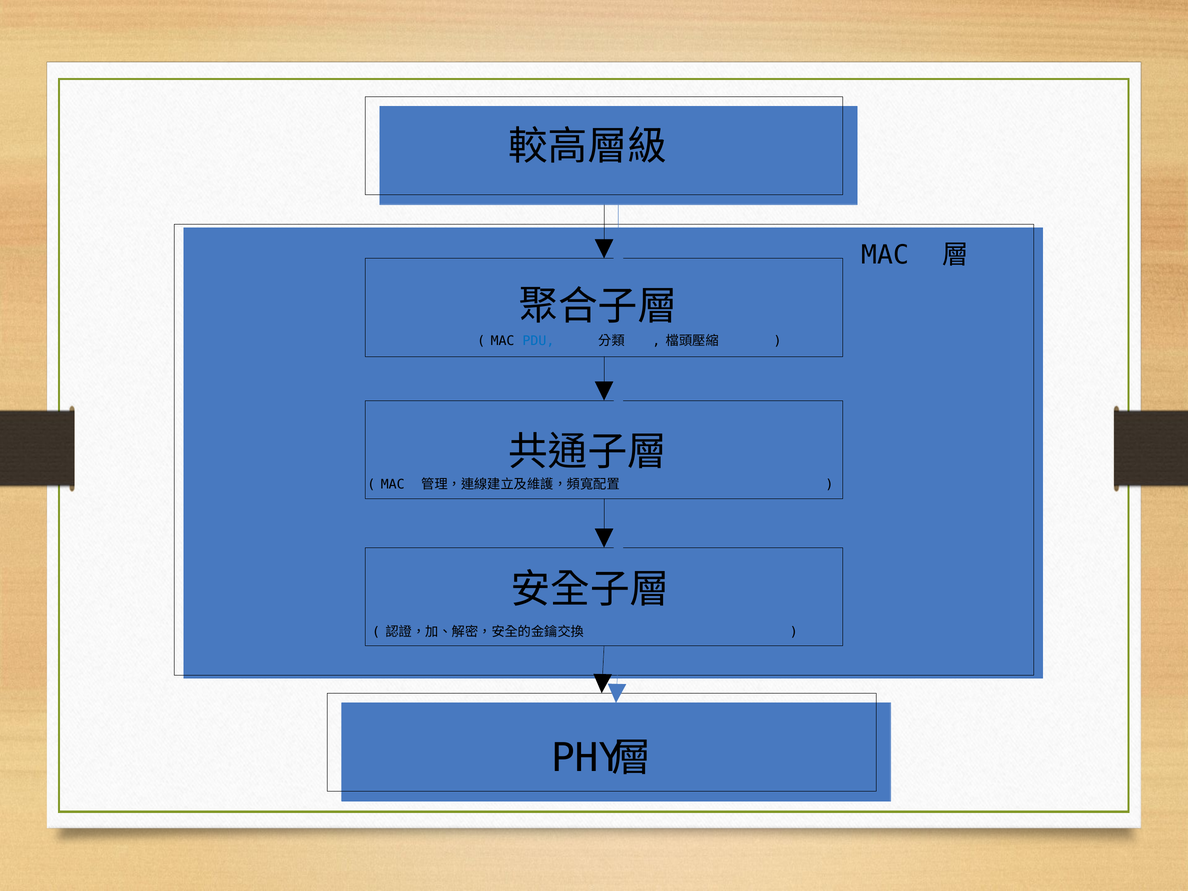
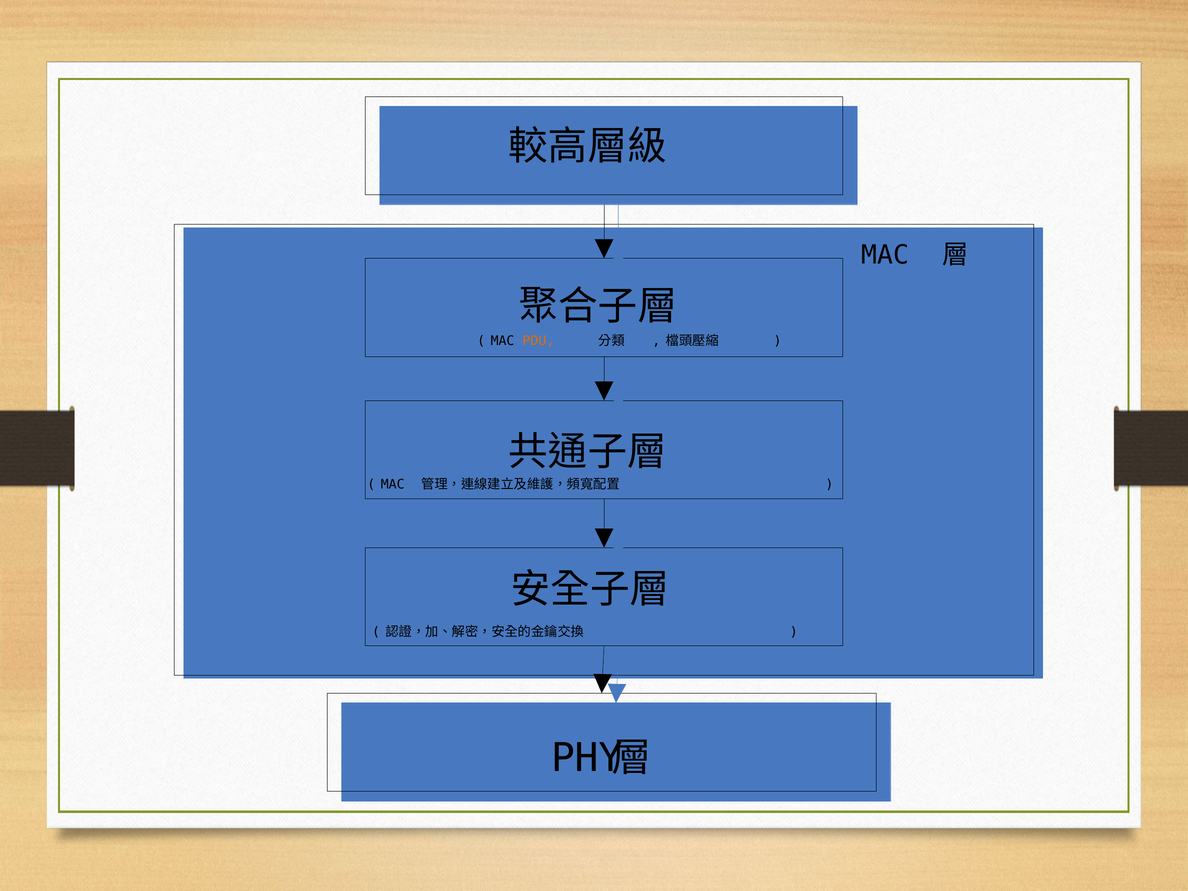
PDU colour: blue -> orange
